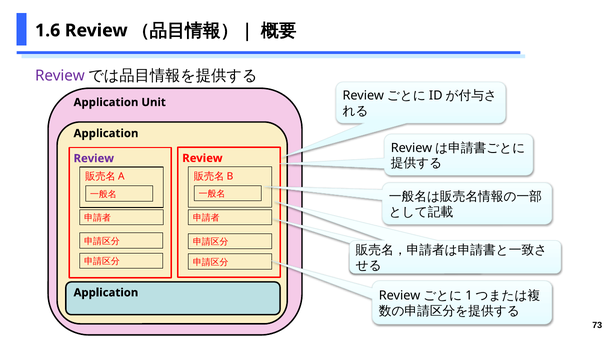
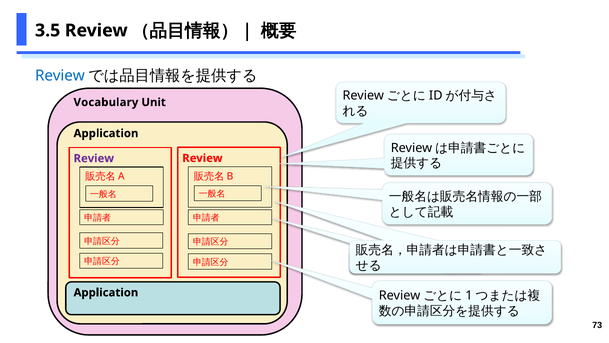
1.6: 1.6 -> 3.5
Review at (60, 76) colour: purple -> blue
Application at (106, 102): Application -> Vocabulary
